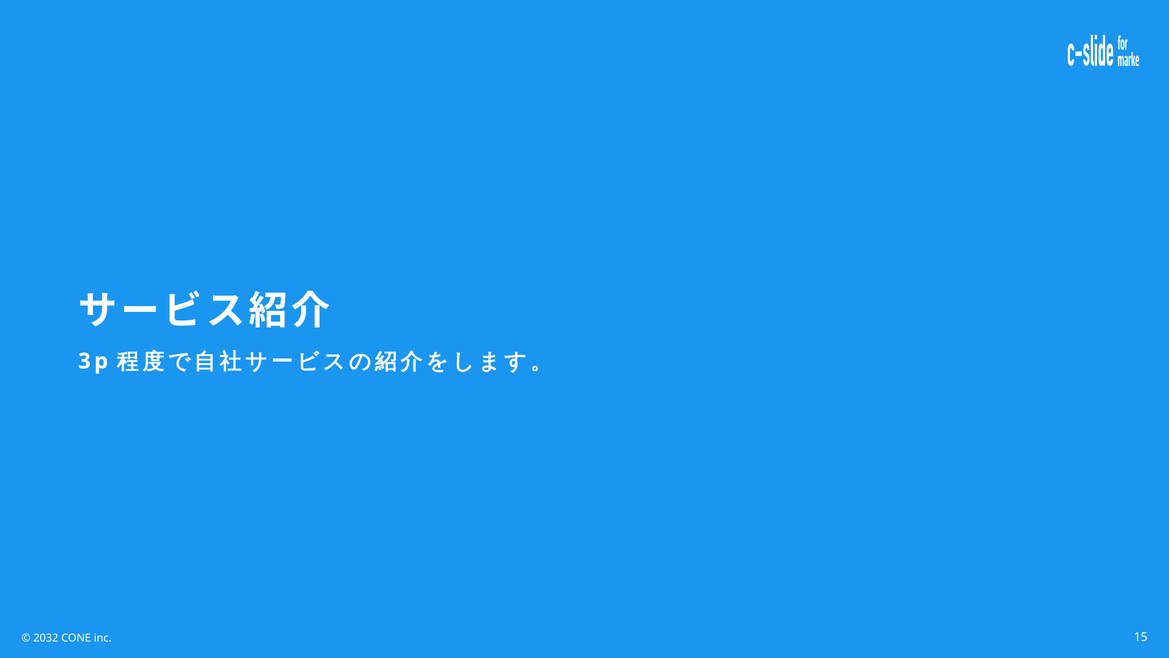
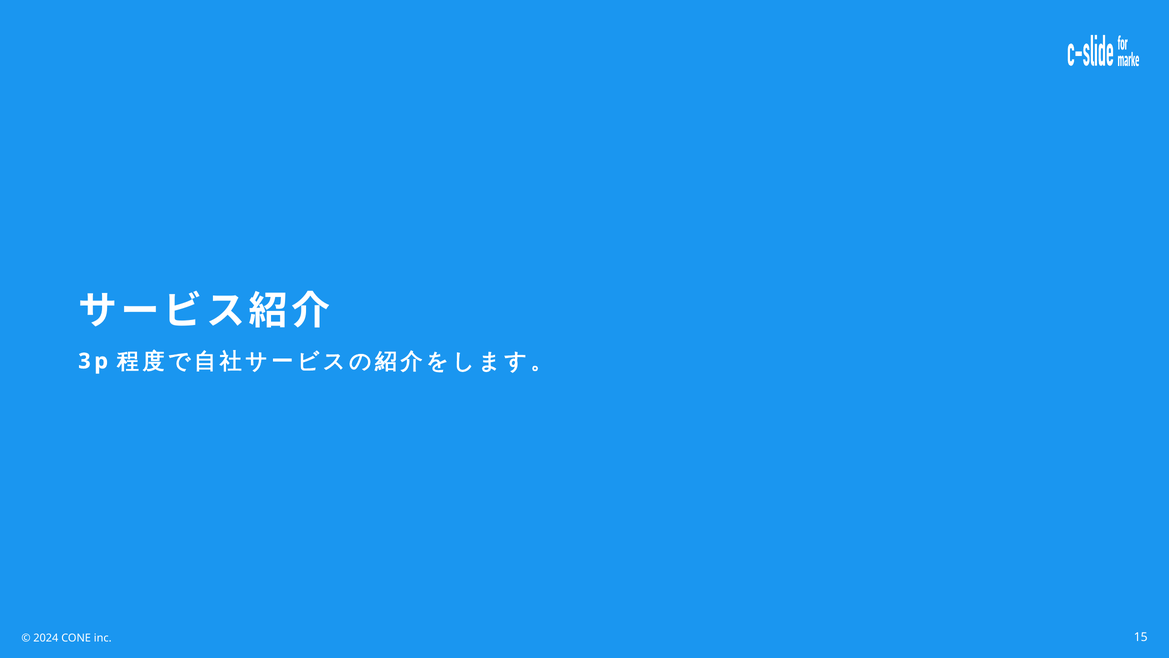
2032: 2032 -> 2024
